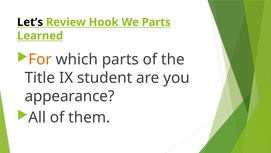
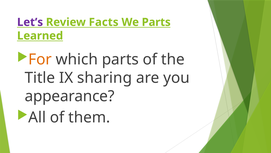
Let’s colour: black -> purple
Hook: Hook -> Facts
student: student -> sharing
